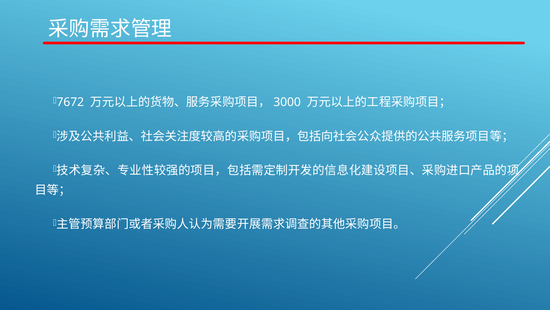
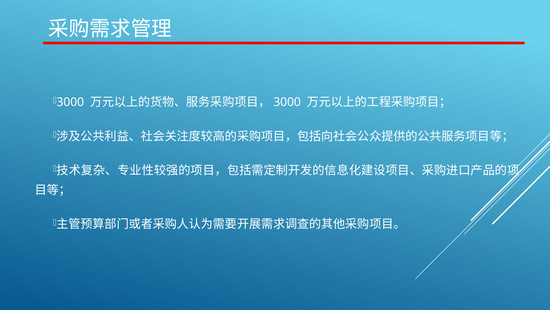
7672 at (70, 102): 7672 -> 3000
